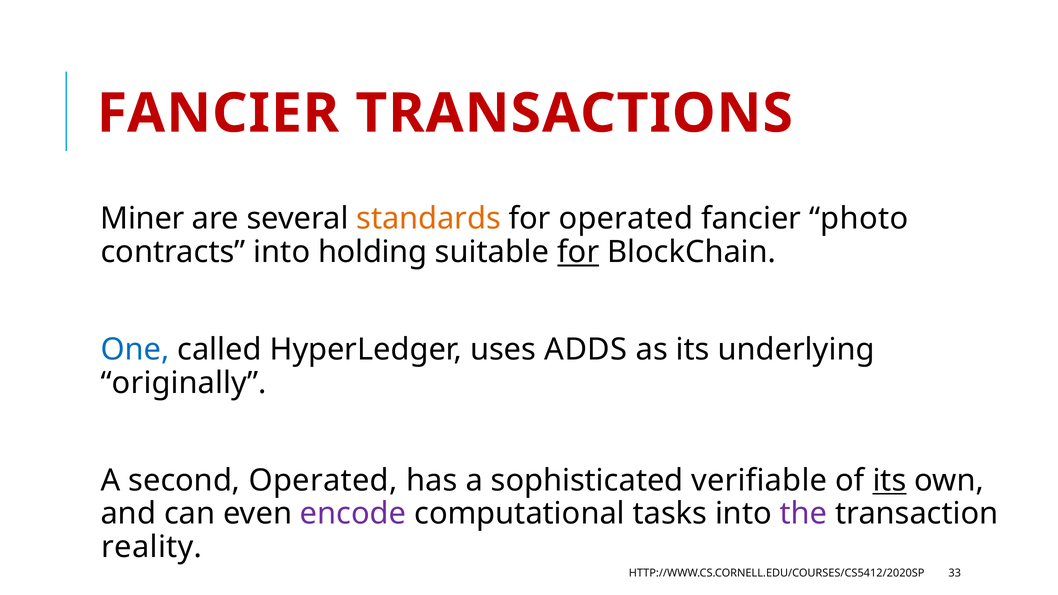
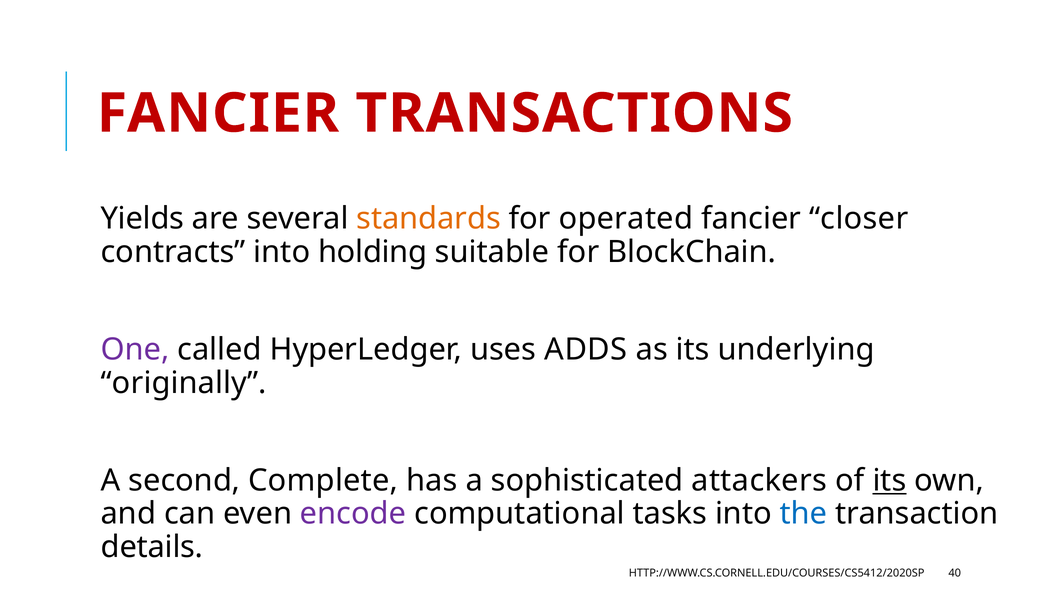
Miner: Miner -> Yields
photo: photo -> closer
for at (578, 252) underline: present -> none
One colour: blue -> purple
second Operated: Operated -> Complete
verifiable: verifiable -> attackers
the colour: purple -> blue
reality: reality -> details
33: 33 -> 40
